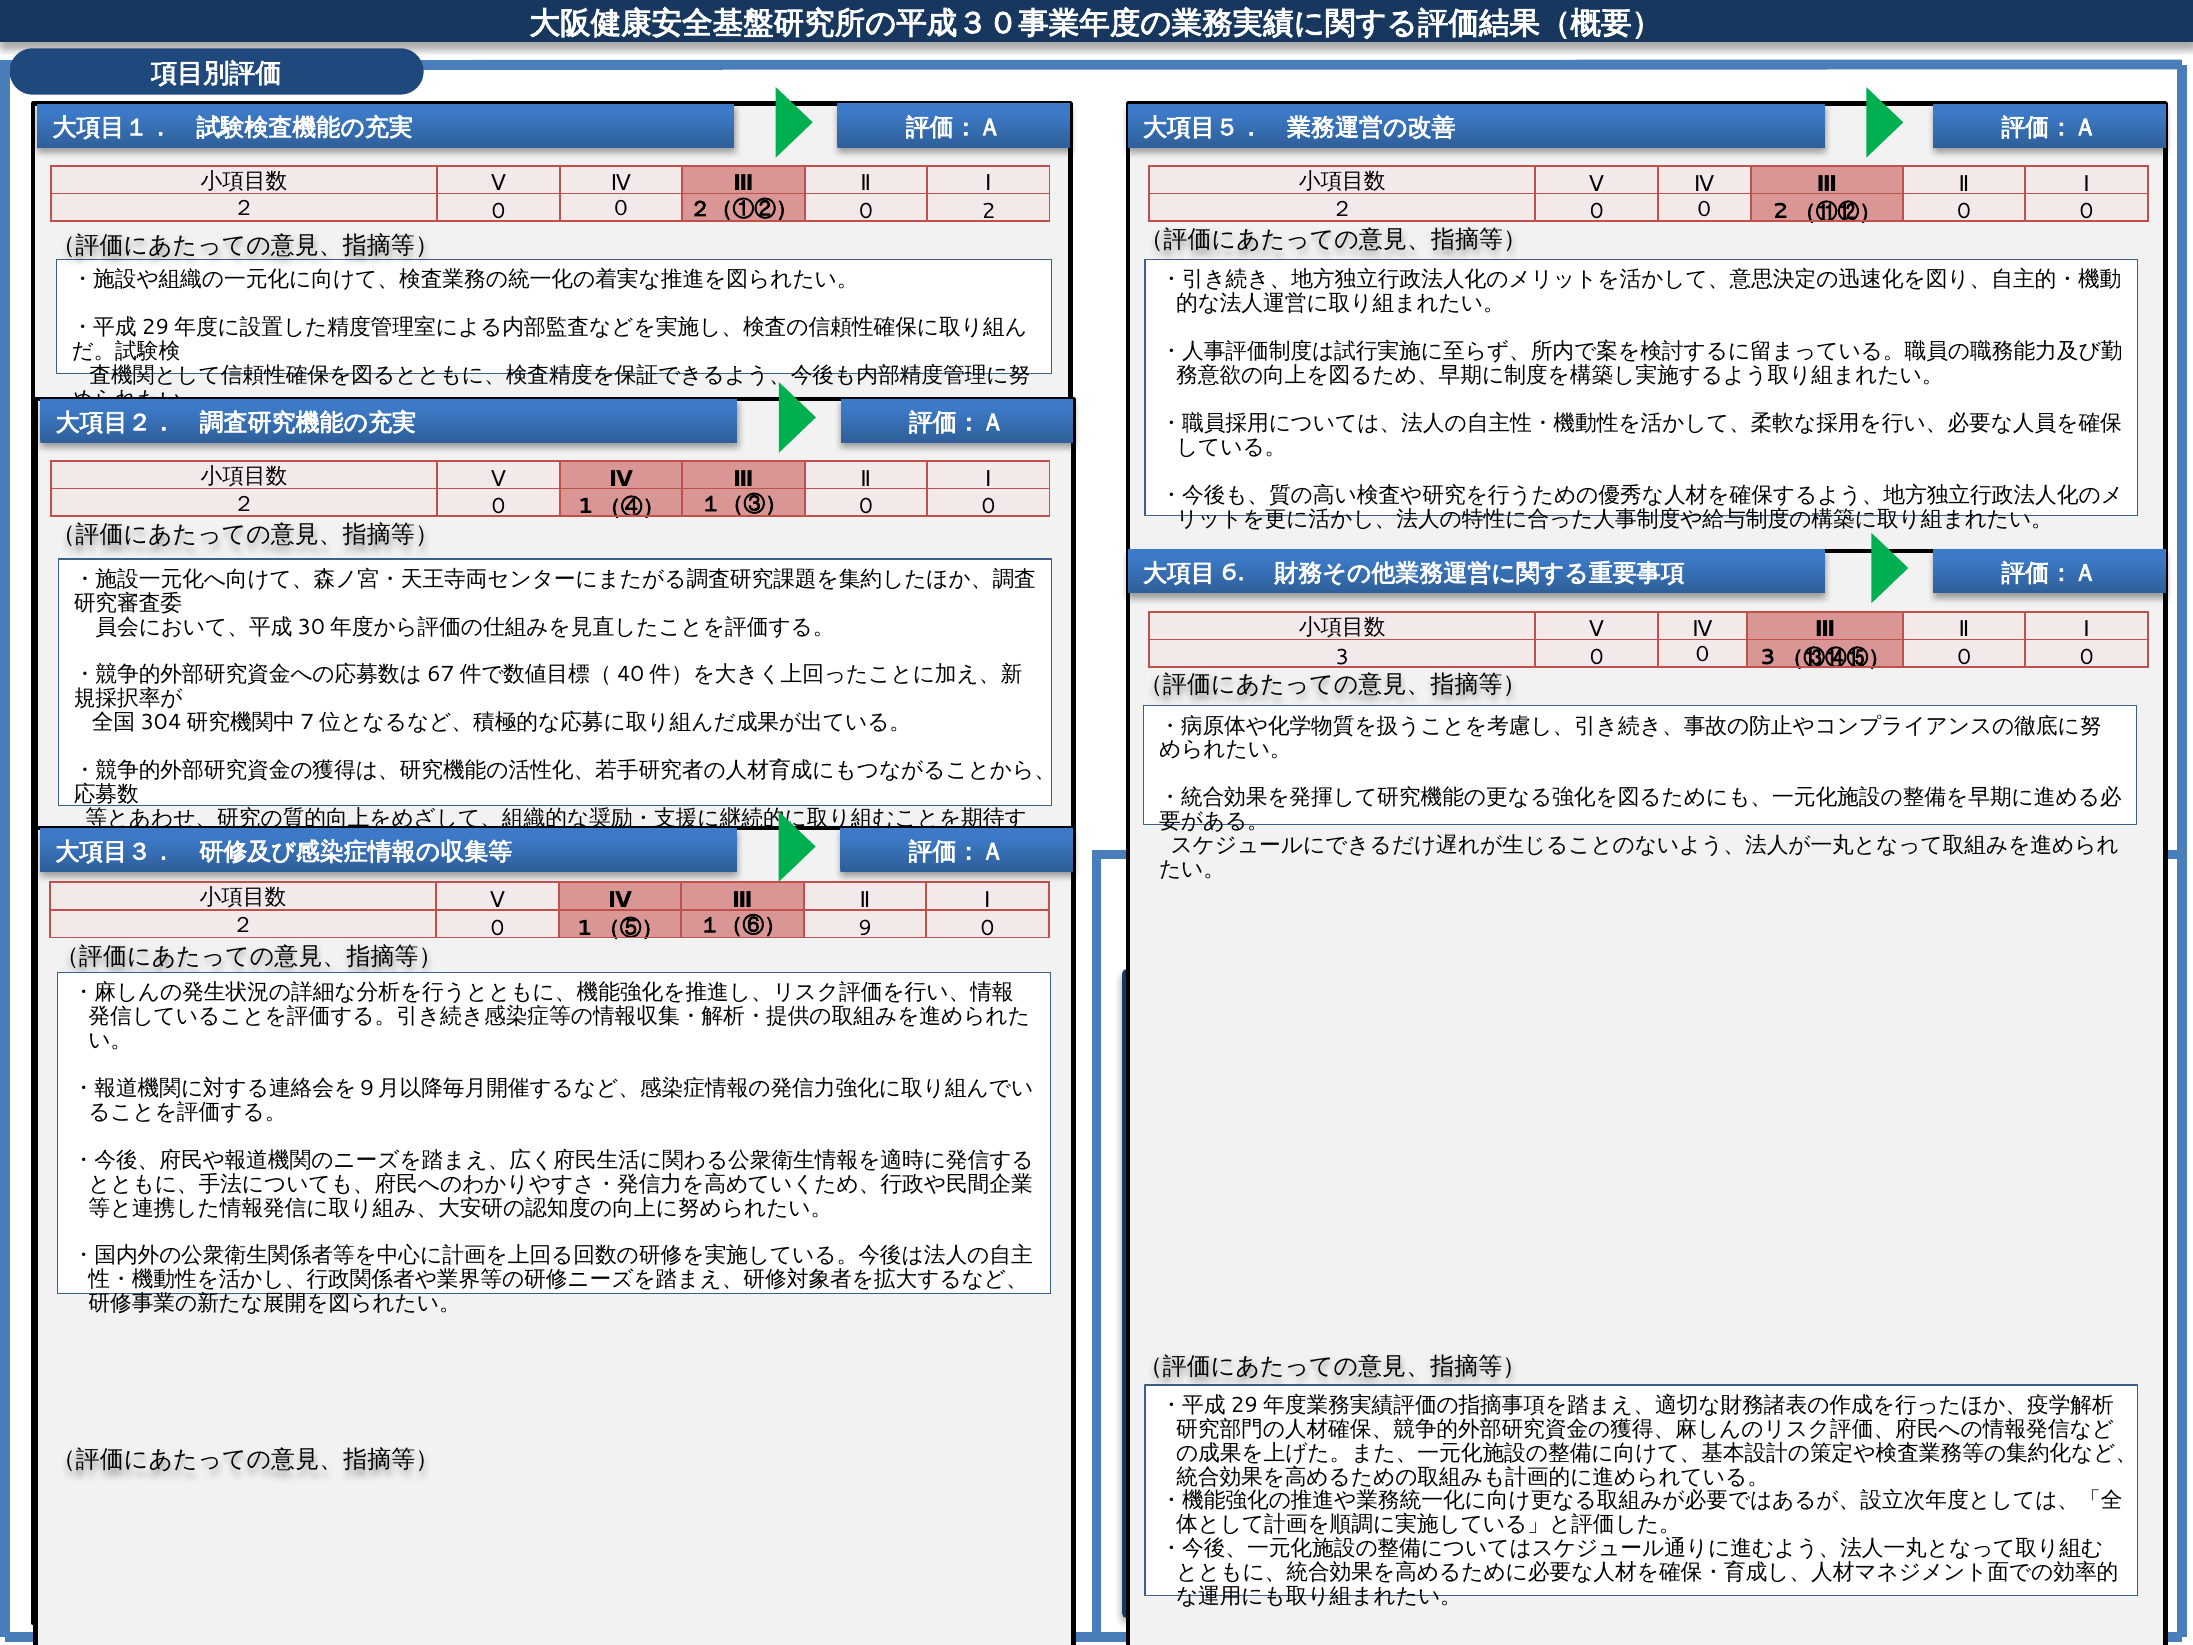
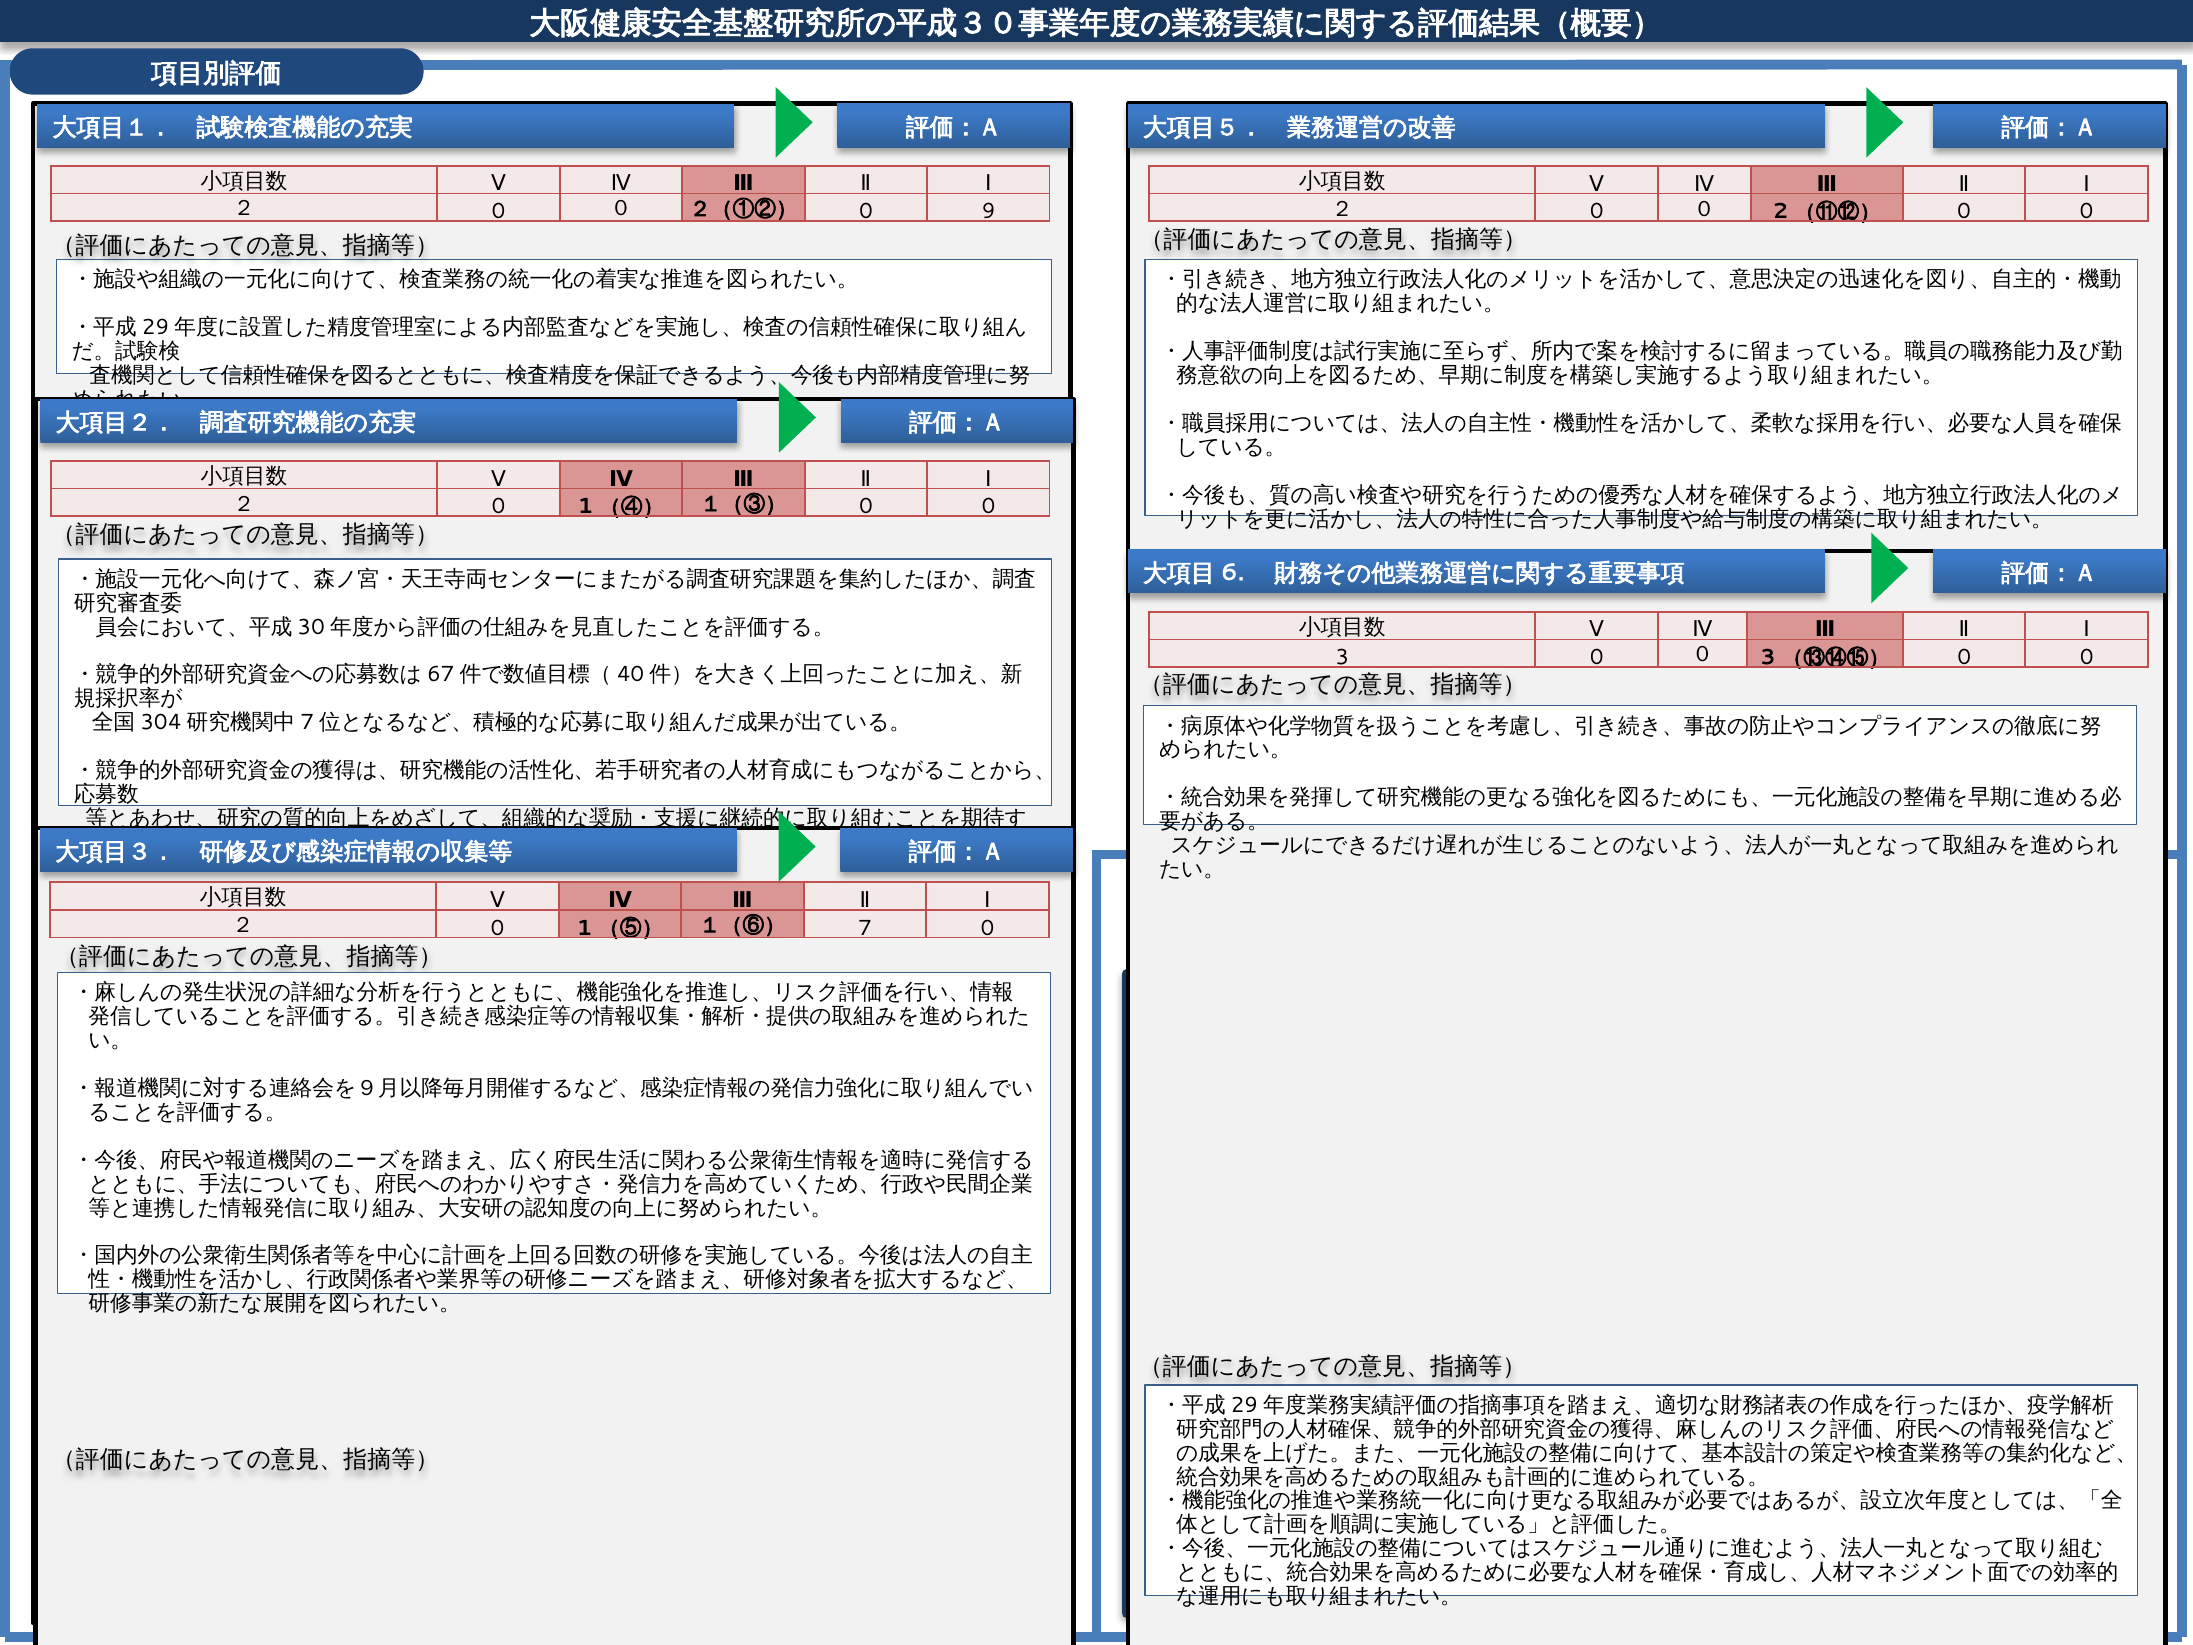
0 2: 2 -> 9
9: 9 -> 7
